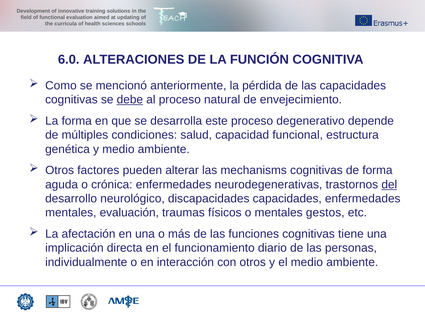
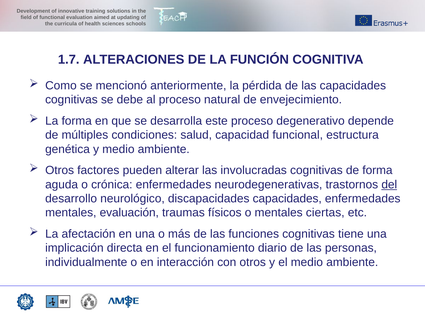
6.0: 6.0 -> 1.7
debe underline: present -> none
mechanisms: mechanisms -> involucradas
gestos: gestos -> ciertas
